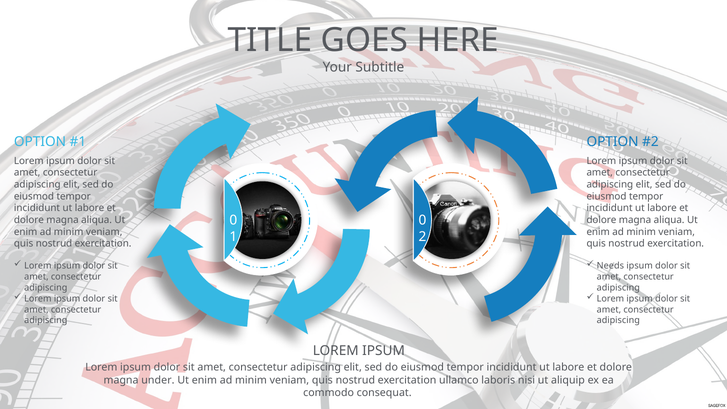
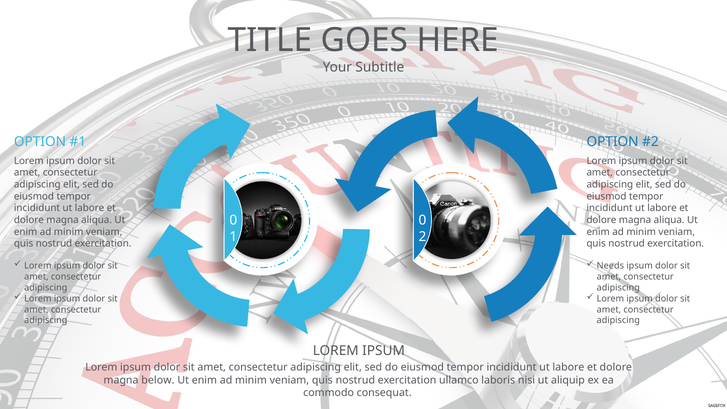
under: under -> below
